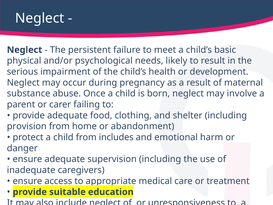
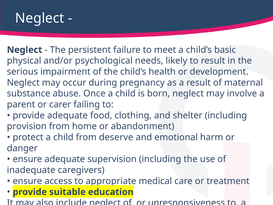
includes: includes -> deserve
